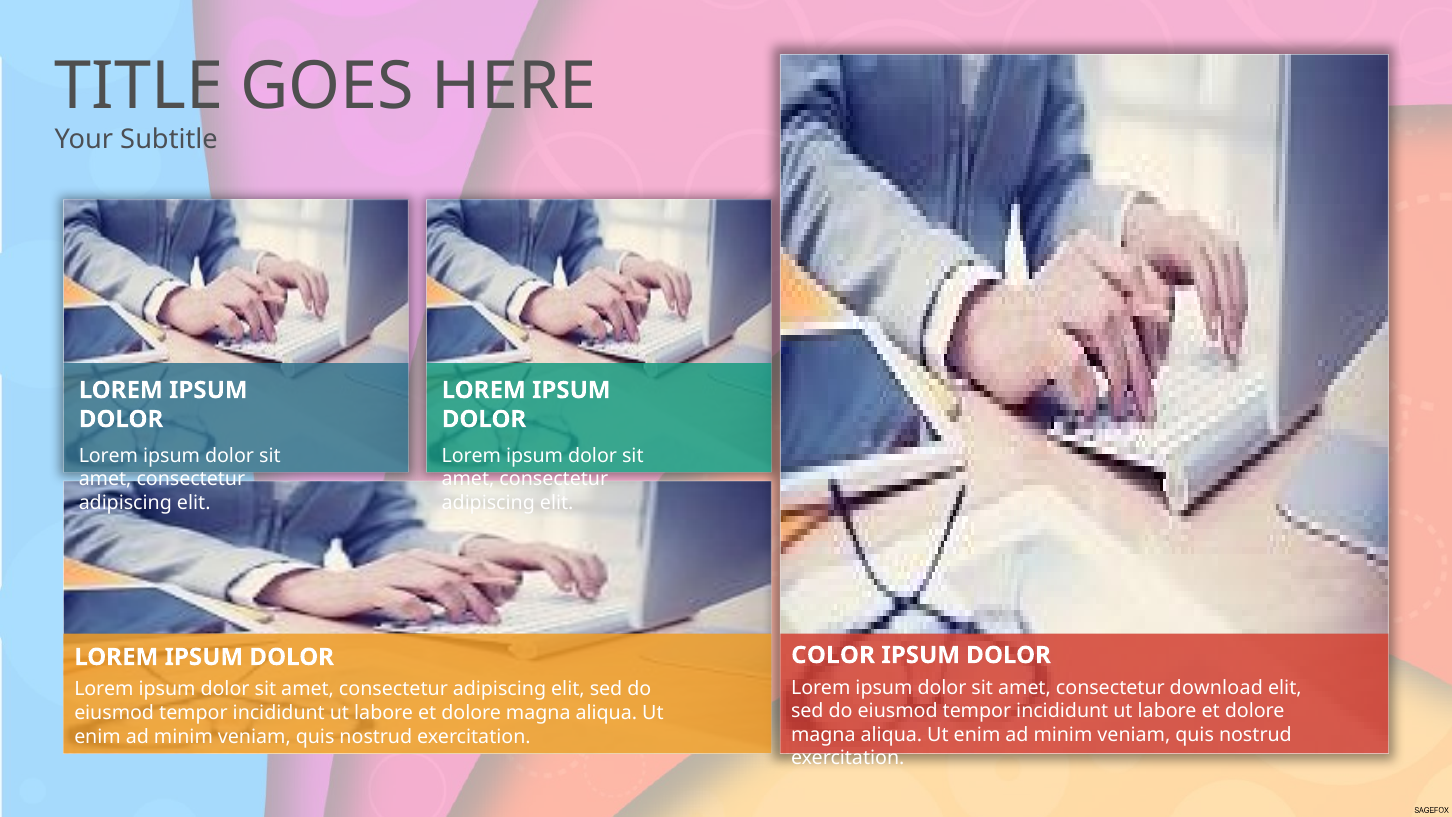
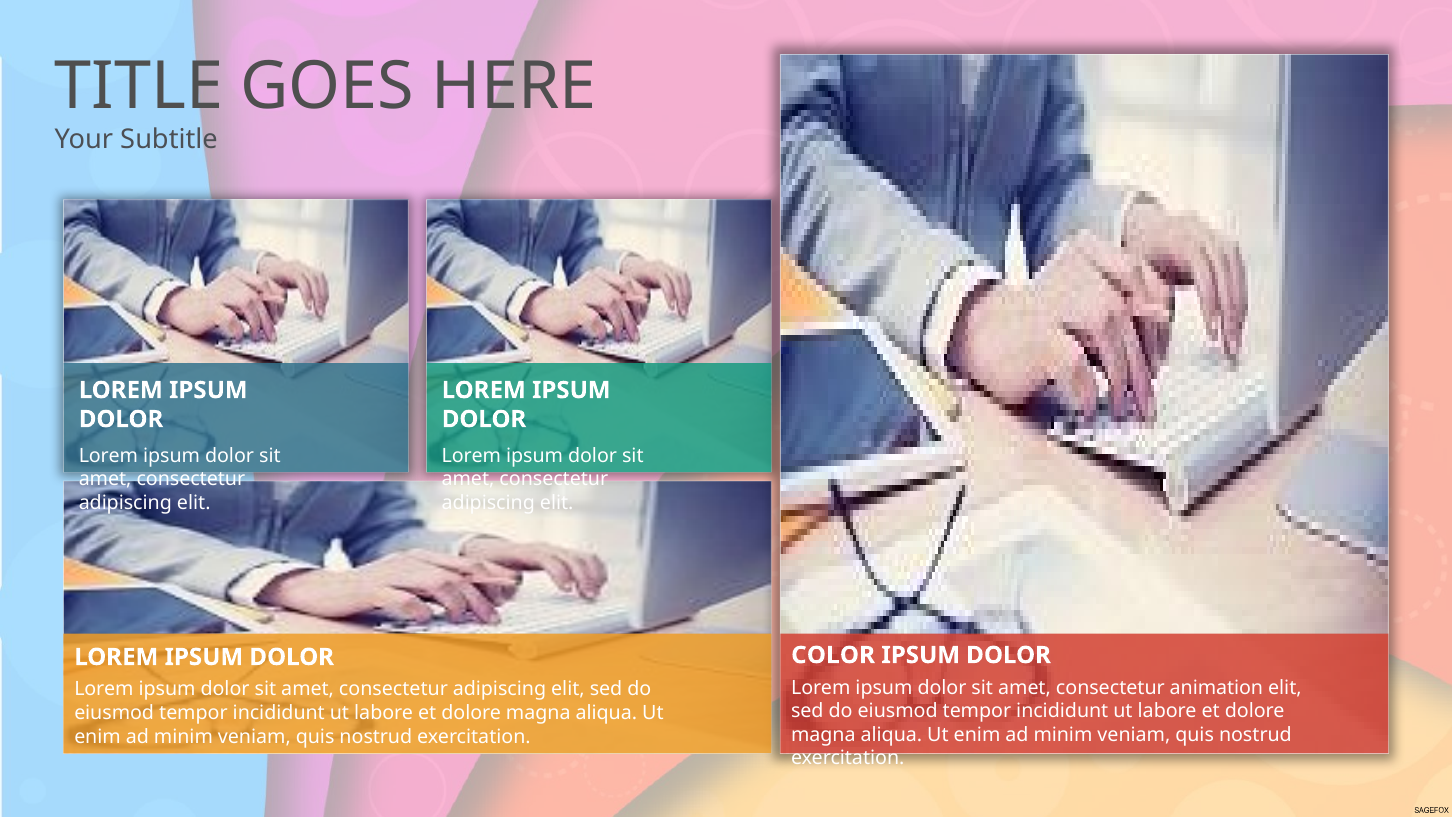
download: download -> animation
